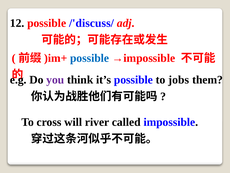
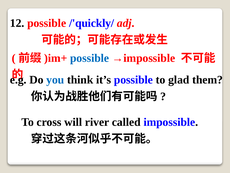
/'discuss/: /'discuss/ -> /'quickly/
you colour: purple -> blue
jobs: jobs -> glad
